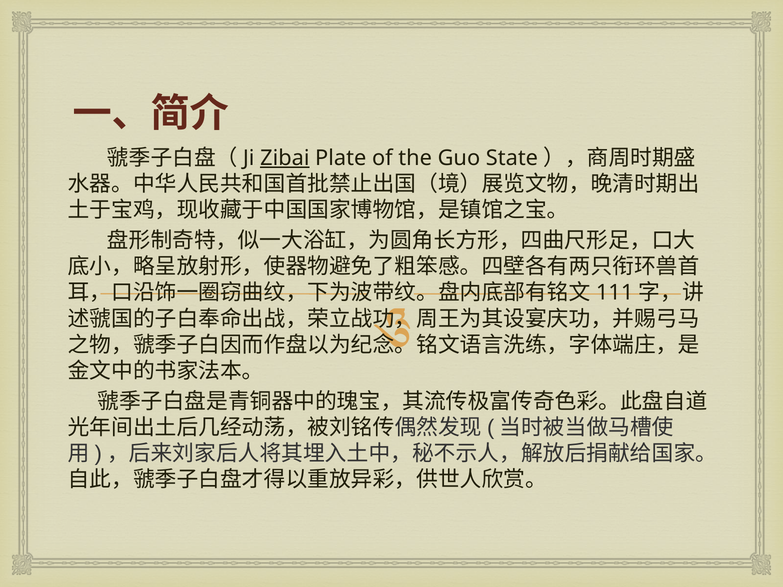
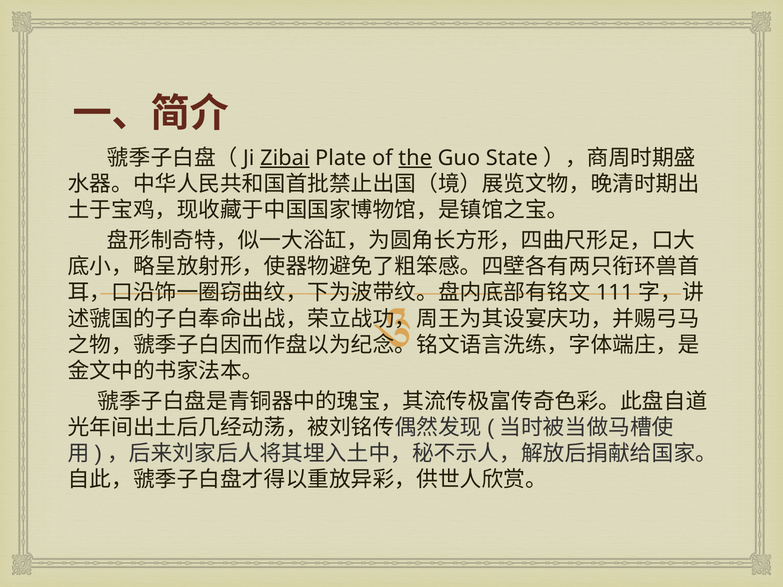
the underline: none -> present
